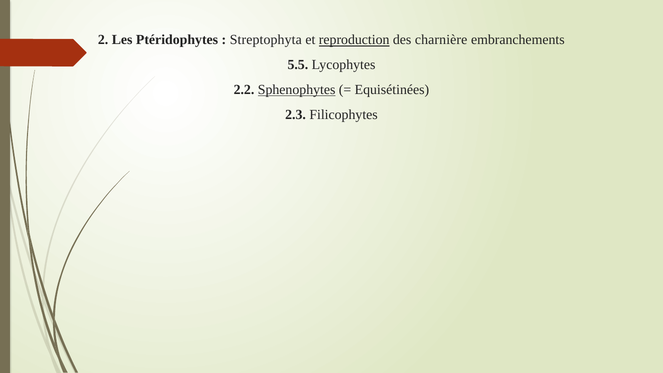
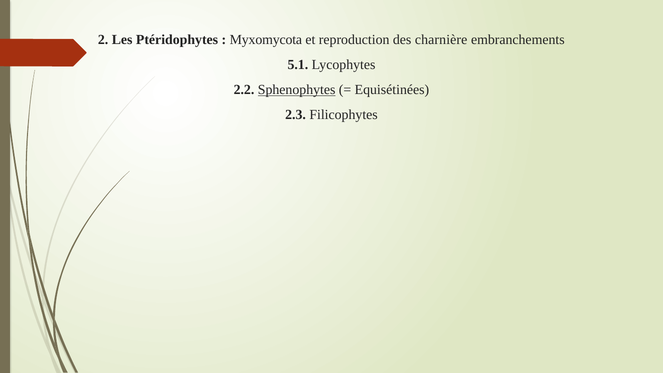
Streptophyta: Streptophyta -> Myxomycota
reproduction underline: present -> none
5.5: 5.5 -> 5.1
